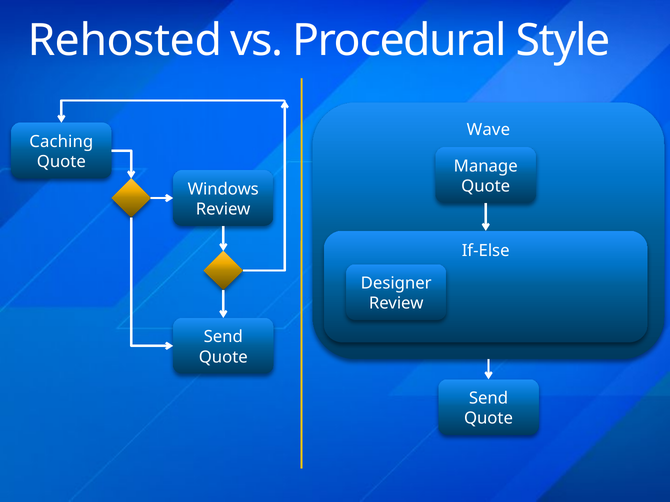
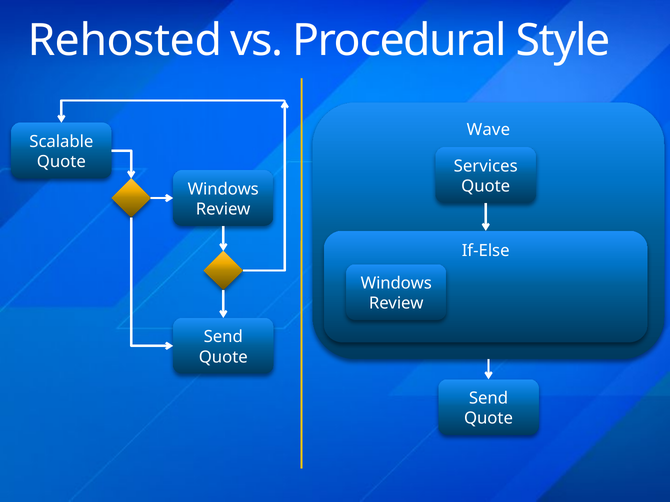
Caching: Caching -> Scalable
Manage: Manage -> Services
Designer at (396, 284): Designer -> Windows
